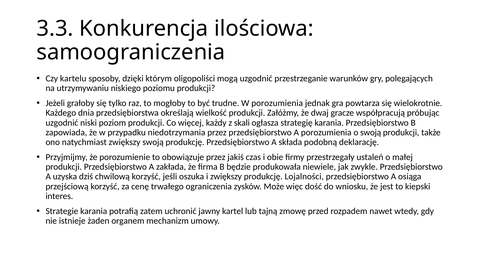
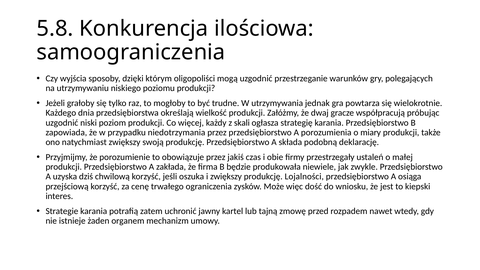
3.3: 3.3 -> 5.8
kartelu: kartelu -> wyjścia
W porozumienia: porozumienia -> utrzymywania
o swoją: swoją -> miary
